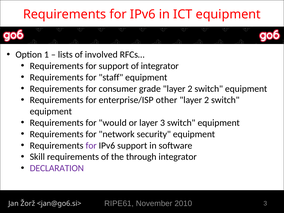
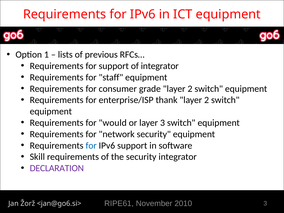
involved: involved -> previous
other: other -> thank
for at (91, 146) colour: purple -> blue
the through: through -> security
